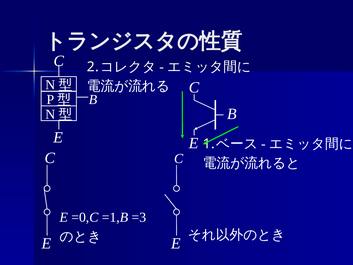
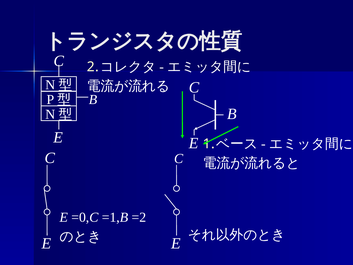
=3: =3 -> =2
